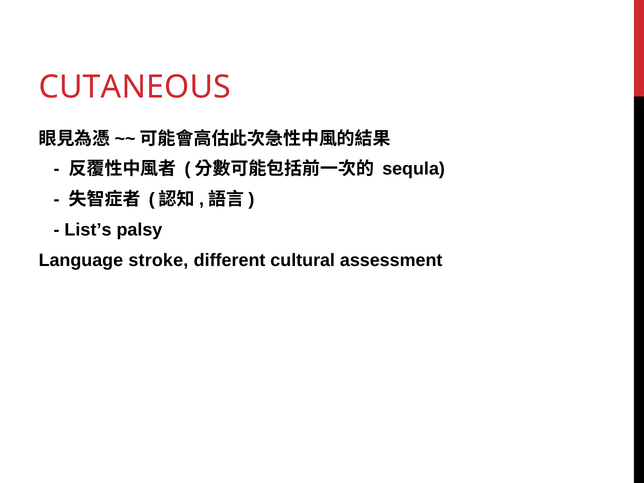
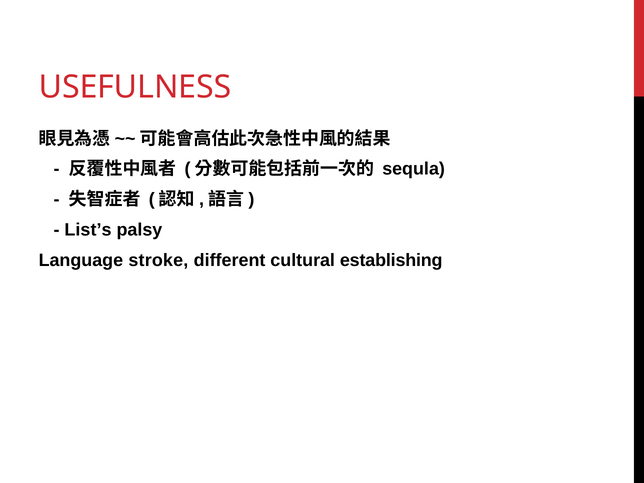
CUTANEOUS: CUTANEOUS -> USEFULNESS
assessment: assessment -> establishing
